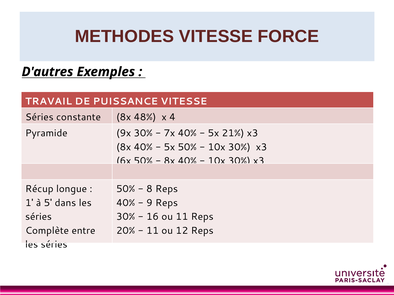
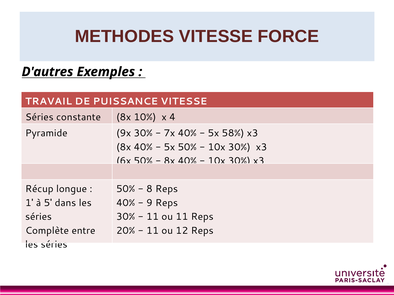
48%: 48% -> 10%
21%: 21% -> 58%
16 at (153, 217): 16 -> 11
